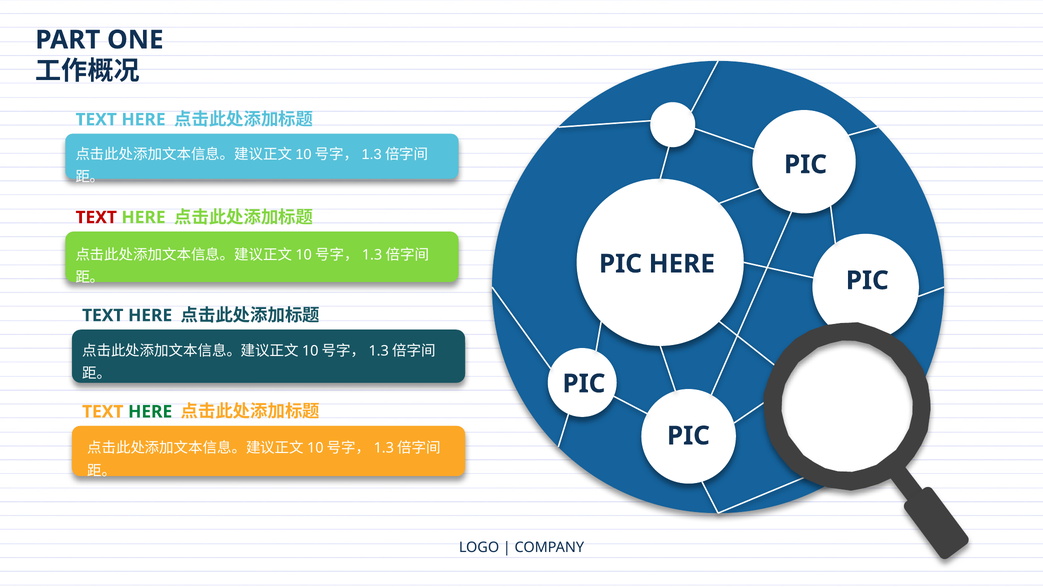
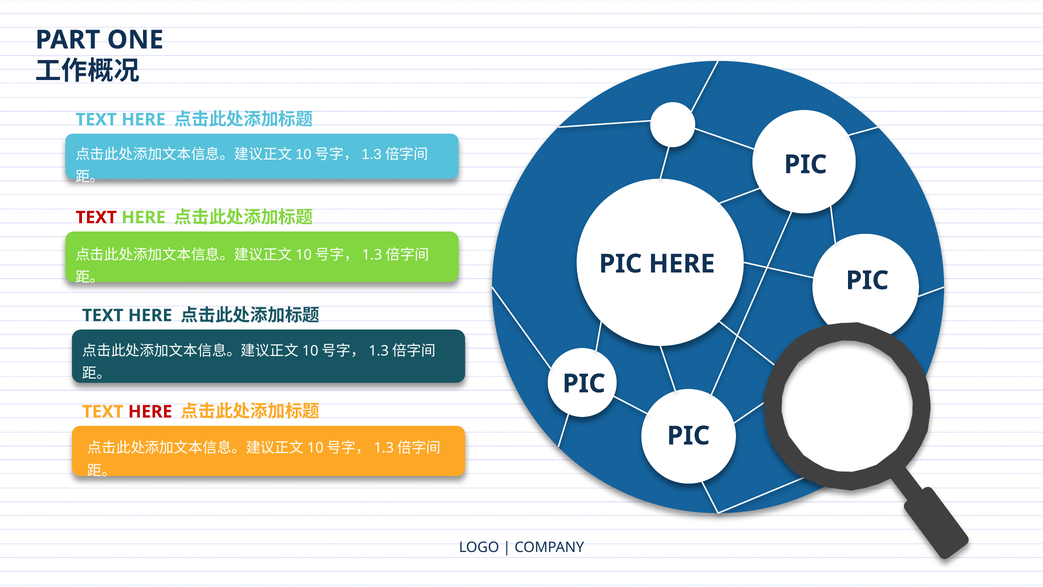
HERE at (150, 412) colour: green -> red
